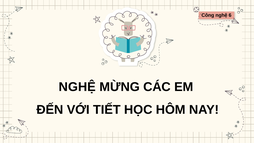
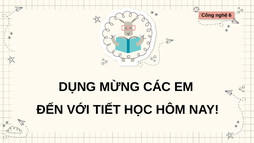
NGHỆ at (77, 87): NGHỆ -> DỤNG
